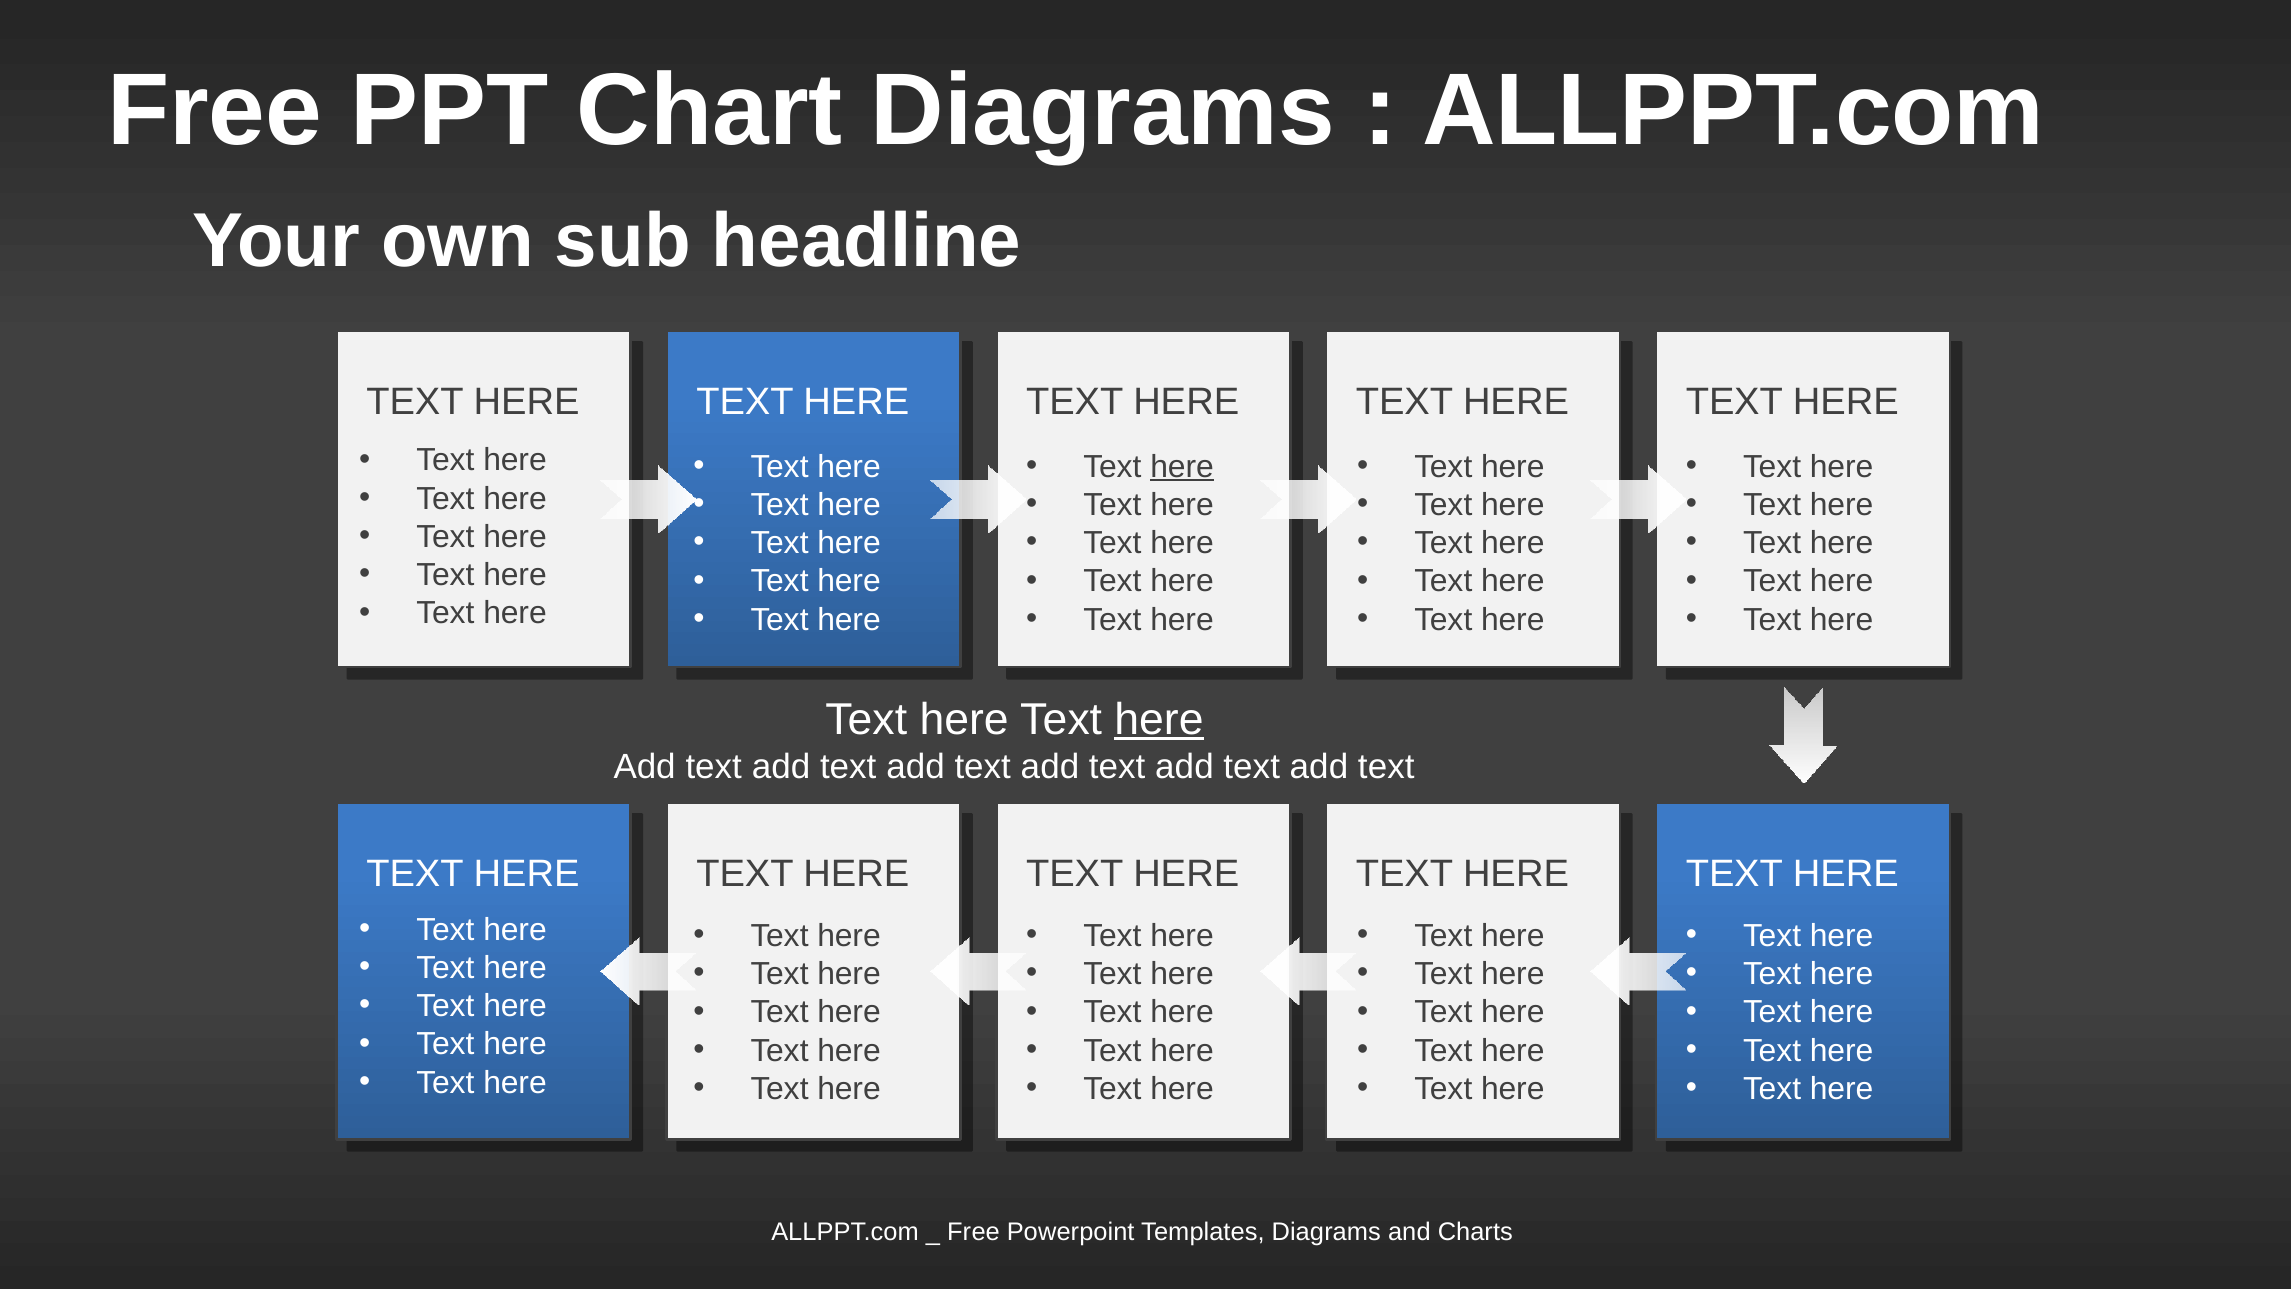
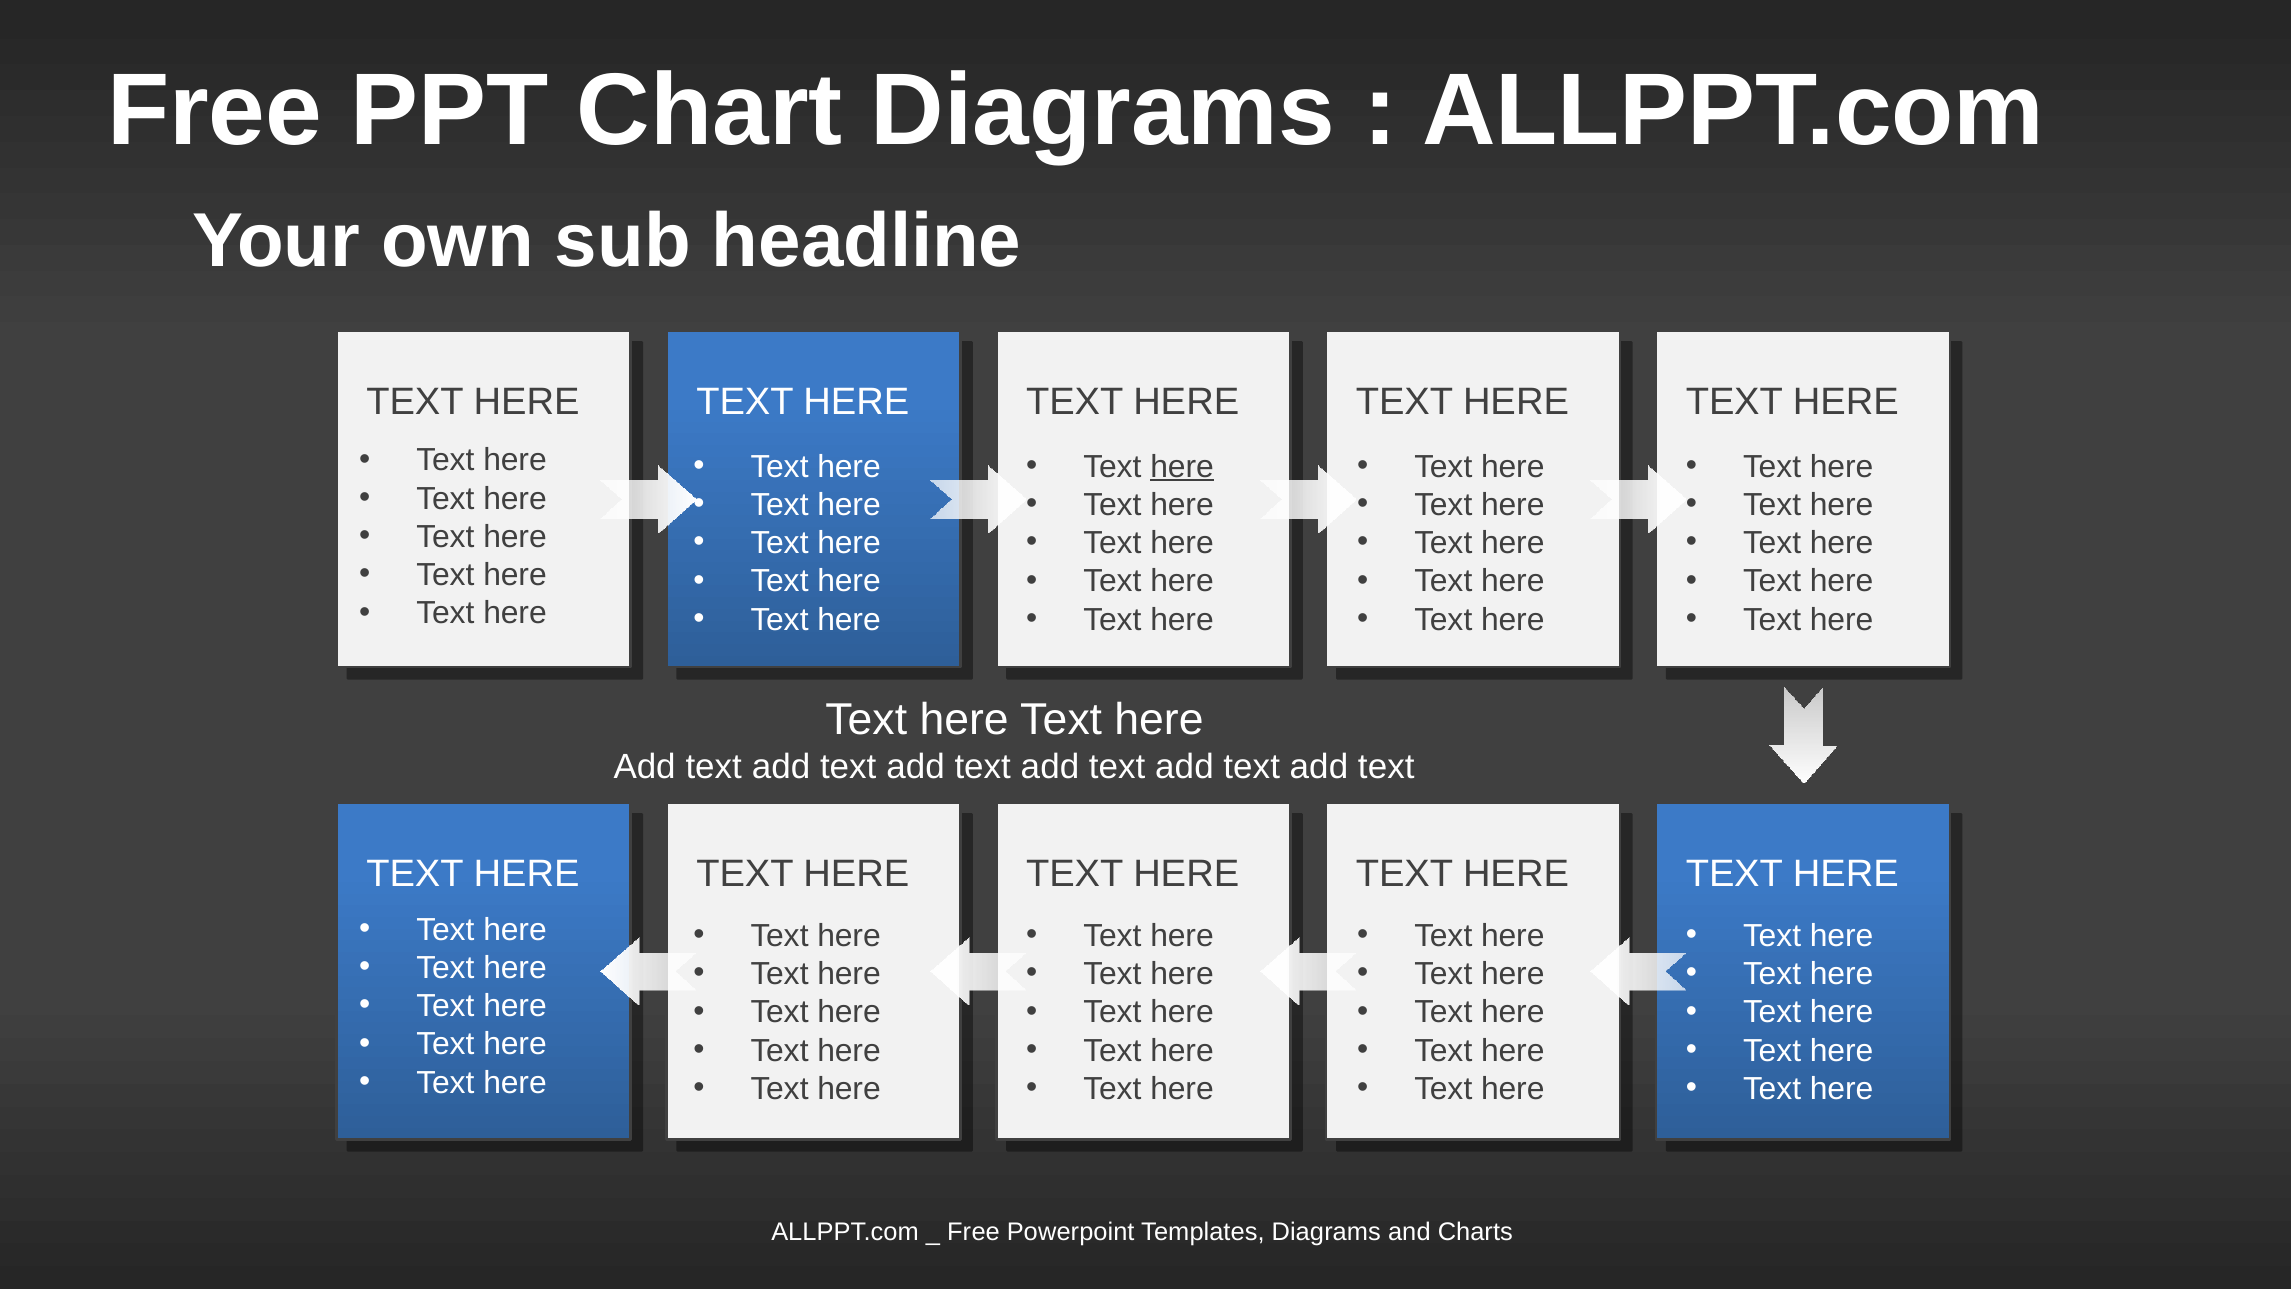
here at (1159, 719) underline: present -> none
